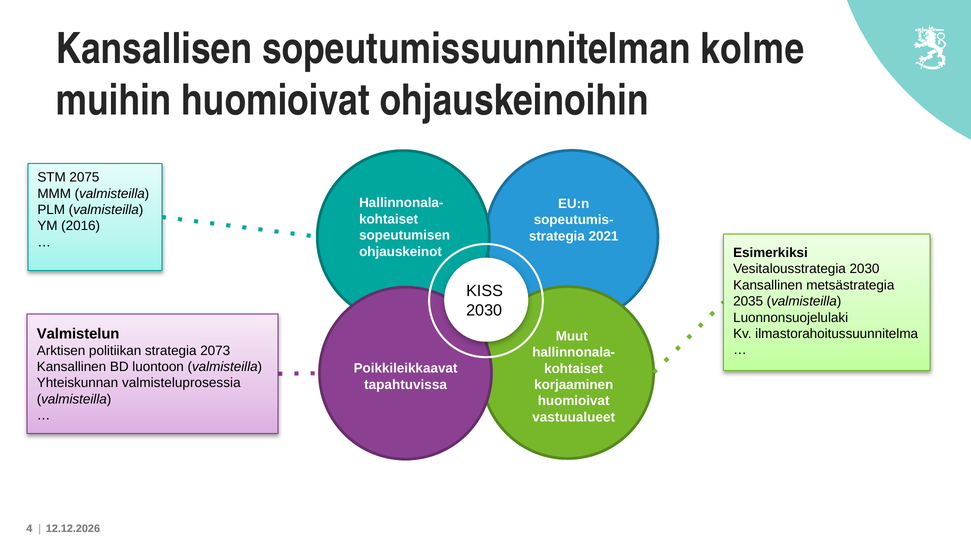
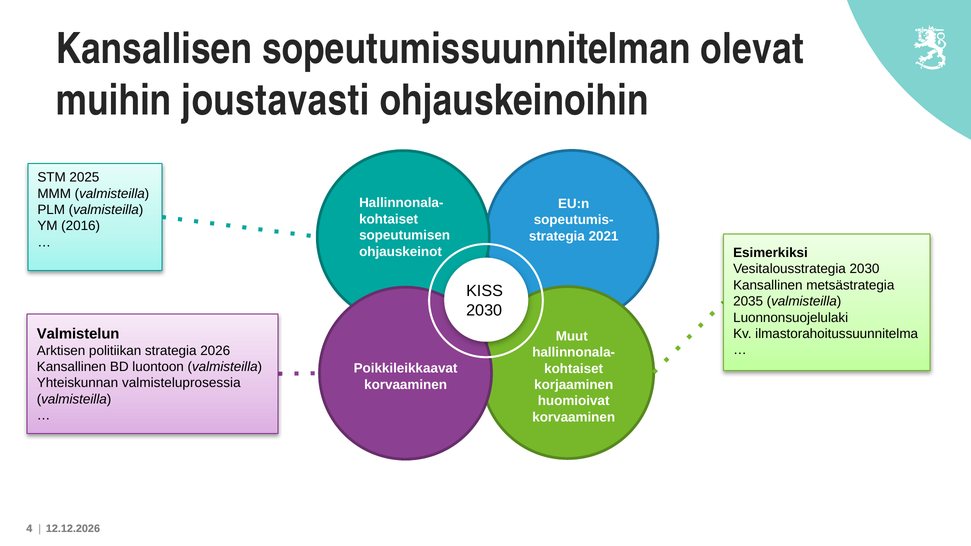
kolme: kolme -> olevat
muihin huomioivat: huomioivat -> joustavasti
2075: 2075 -> 2025
2073: 2073 -> 2026
tapahtuvissa at (406, 385): tapahtuvissa -> korvaaminen
vastuualueet at (574, 417): vastuualueet -> korvaaminen
